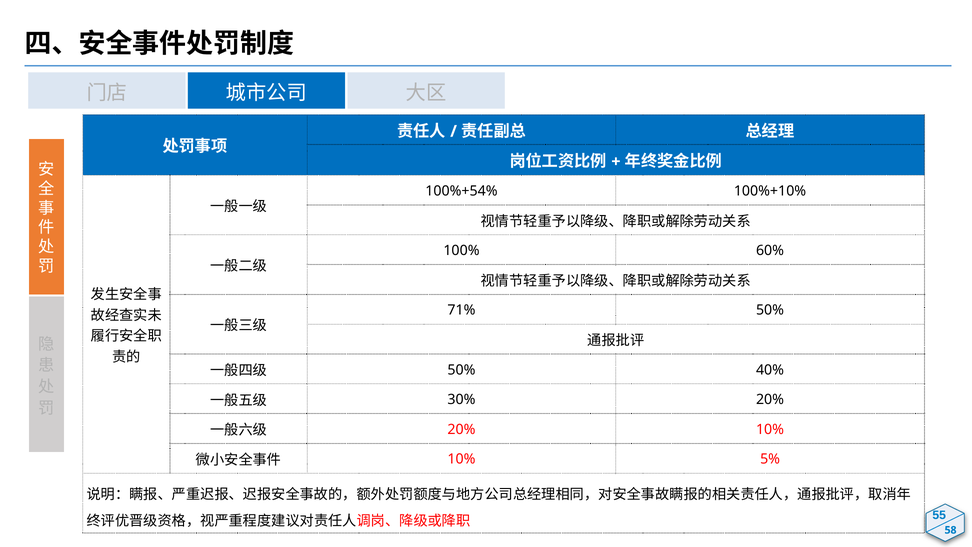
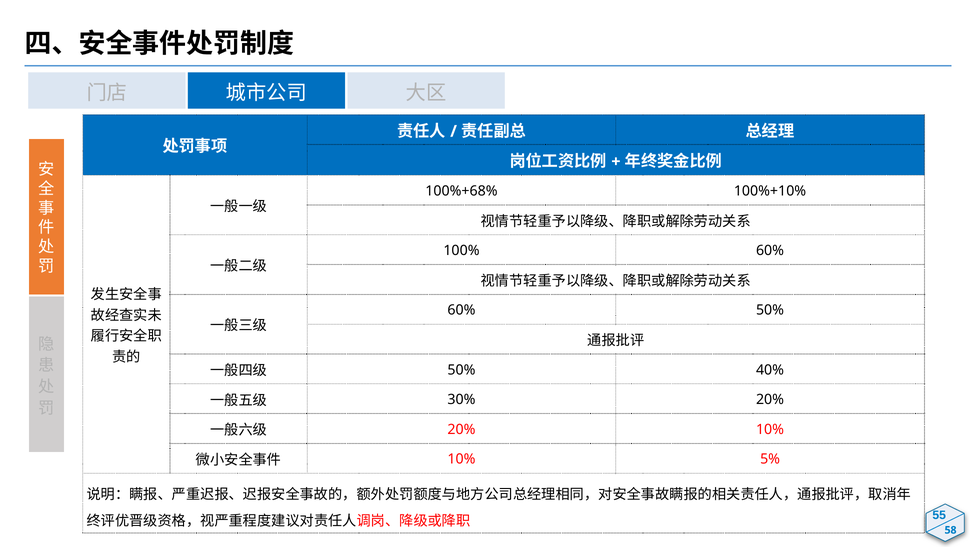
100%+54%: 100%+54% -> 100%+68%
71% at (461, 310): 71% -> 60%
